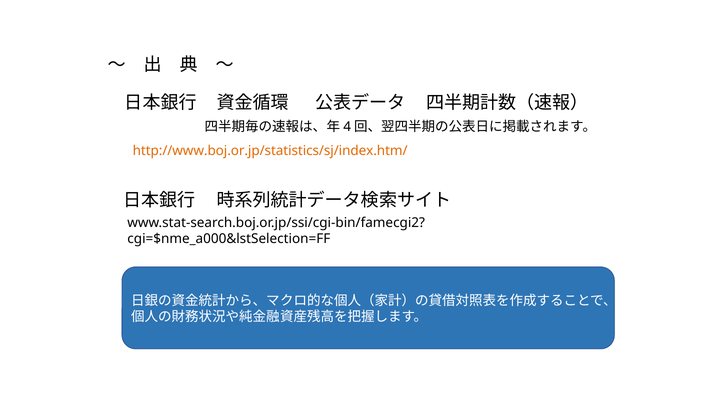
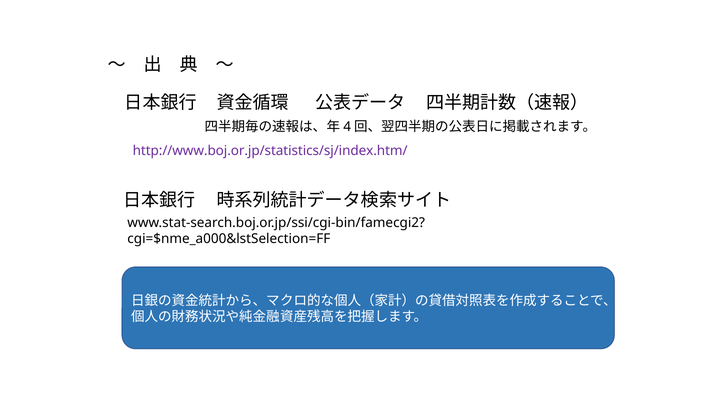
http://www.boj.or.jp/statistics/sj/index.htm/ colour: orange -> purple
